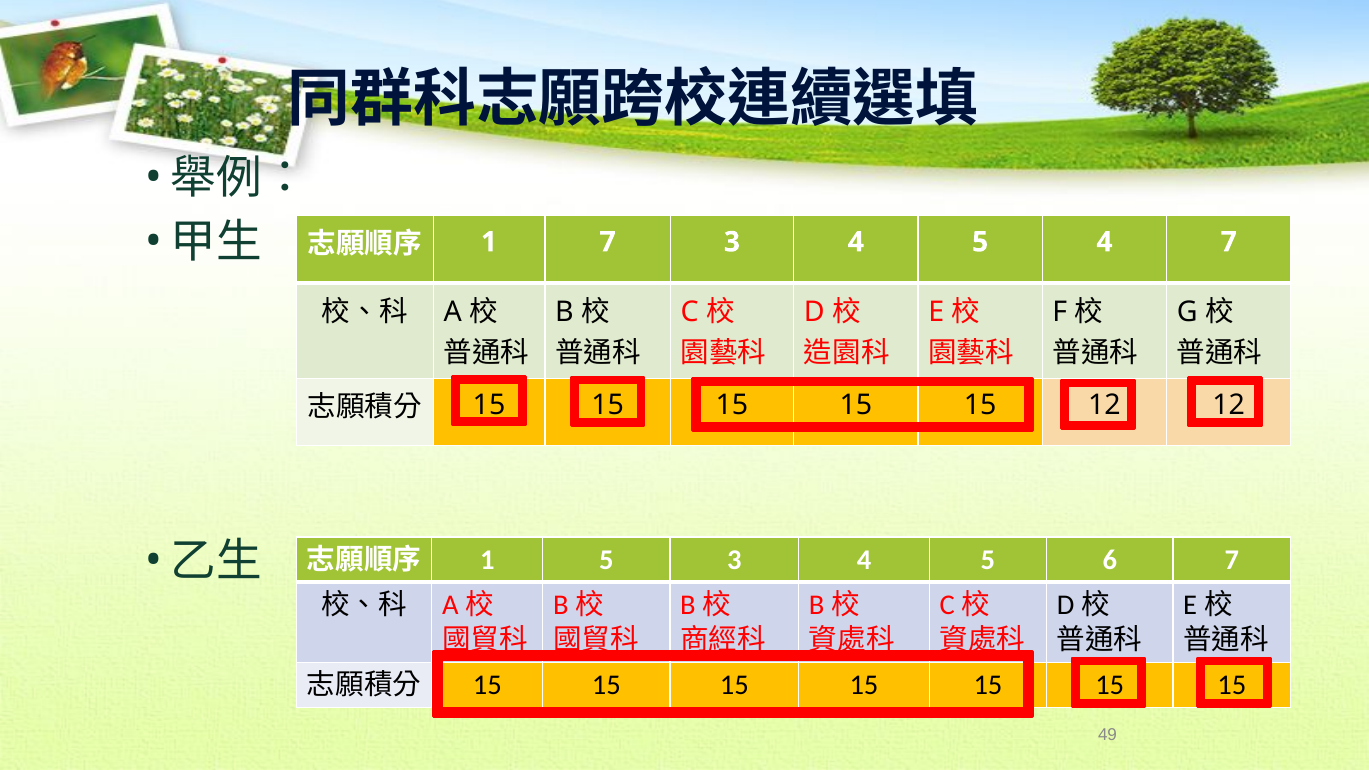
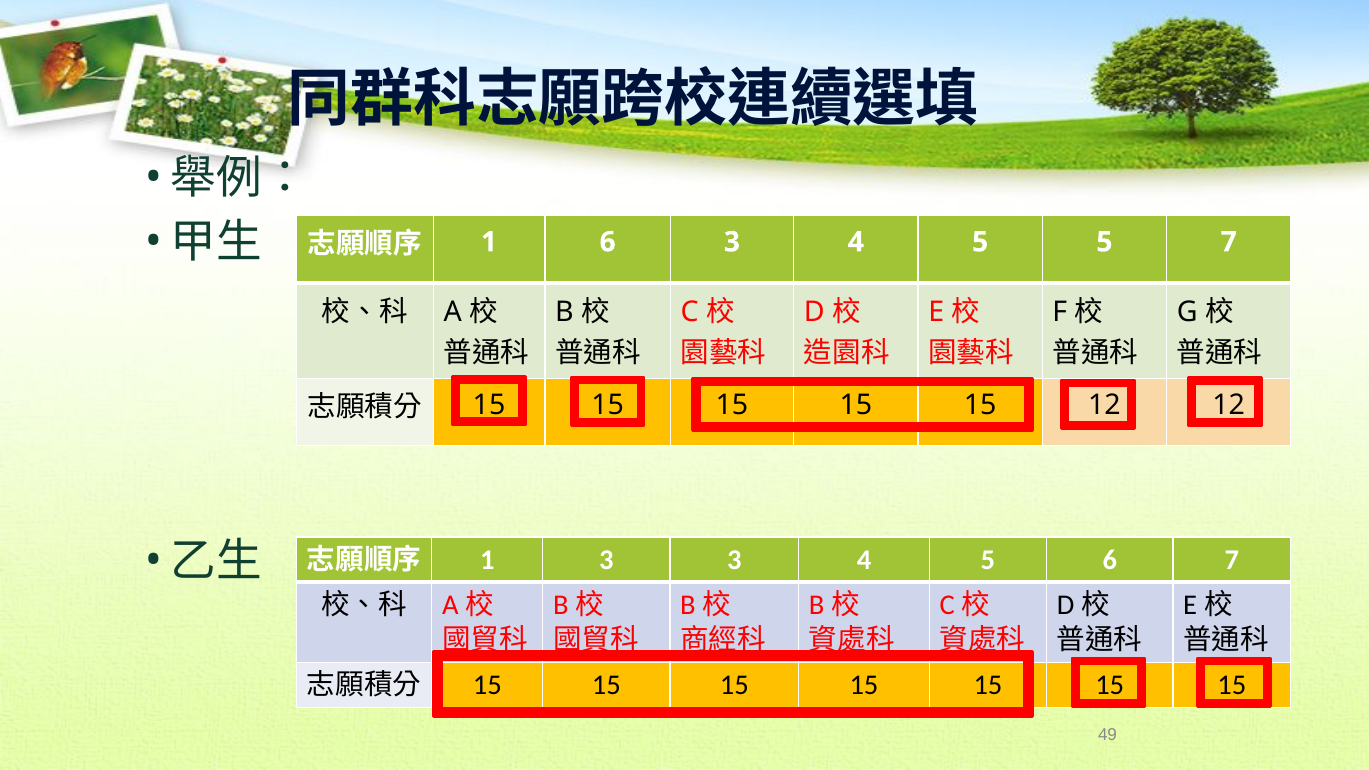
1 7: 7 -> 6
5 4: 4 -> 5
1 5: 5 -> 3
